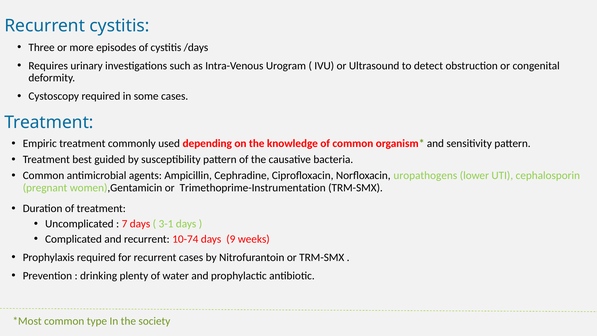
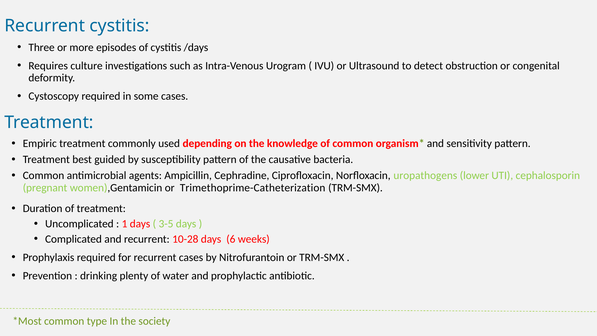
urinary: urinary -> culture
Trimethoprime-Instrumentation: Trimethoprime-Instrumentation -> Trimethoprime-Catheterization
7: 7 -> 1
3-1: 3-1 -> 3-5
10-74: 10-74 -> 10-28
9: 9 -> 6
